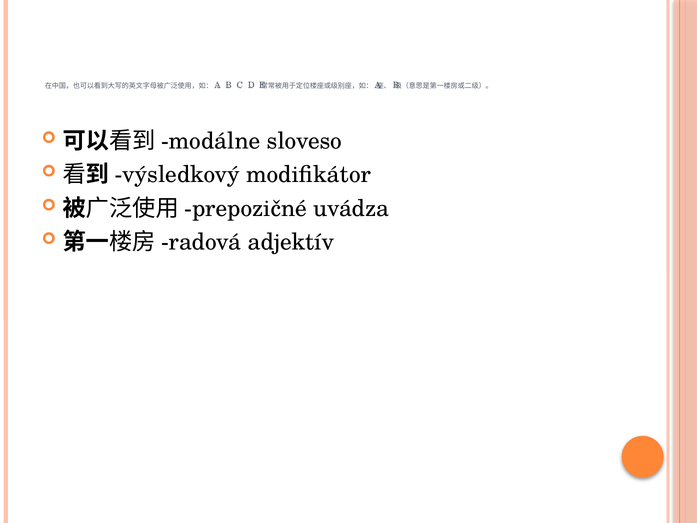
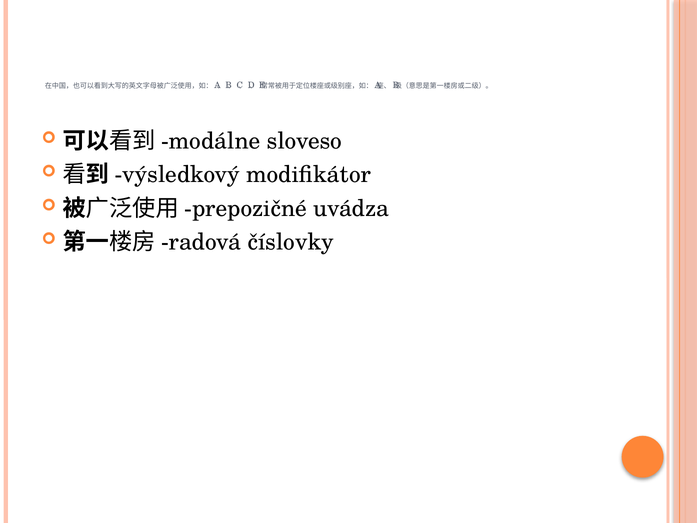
adjektív: adjektív -> číslovky
